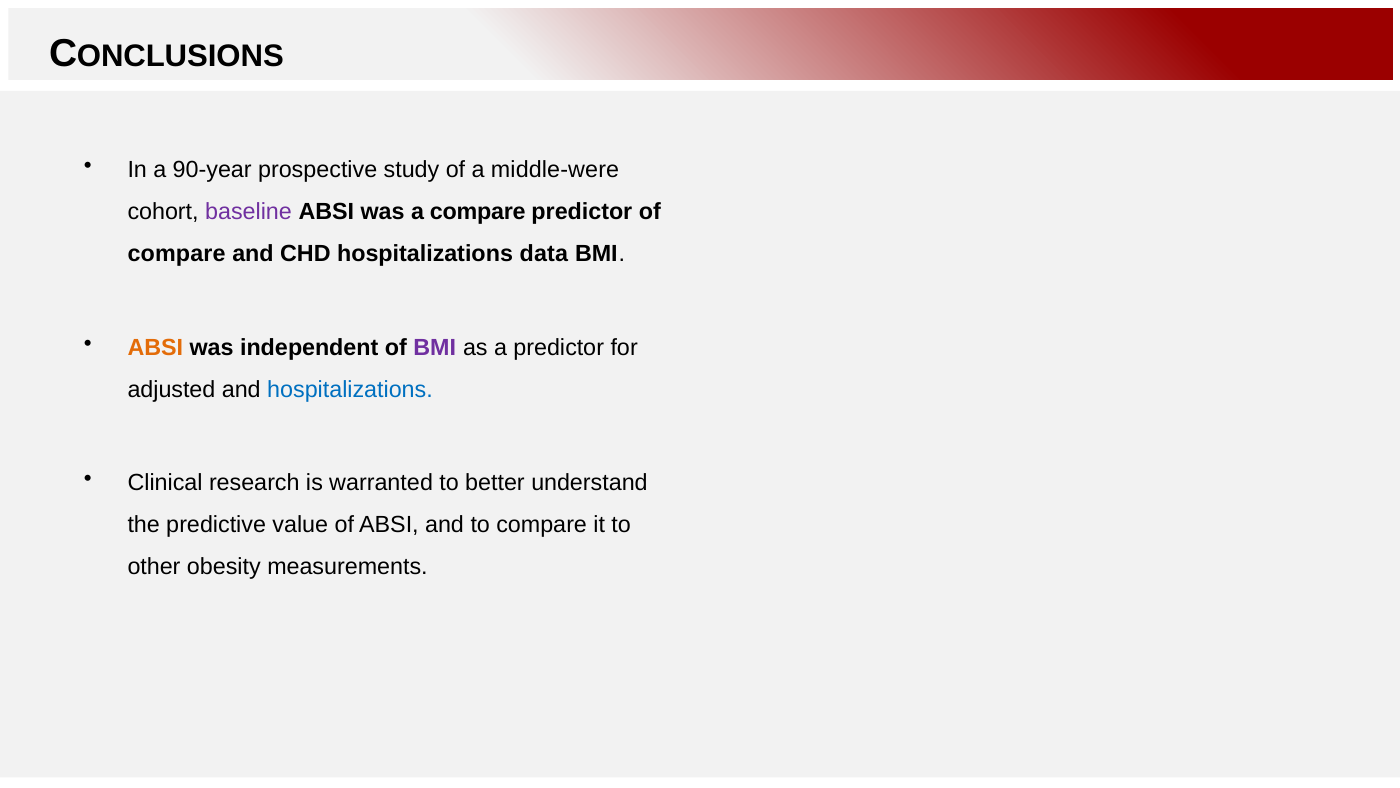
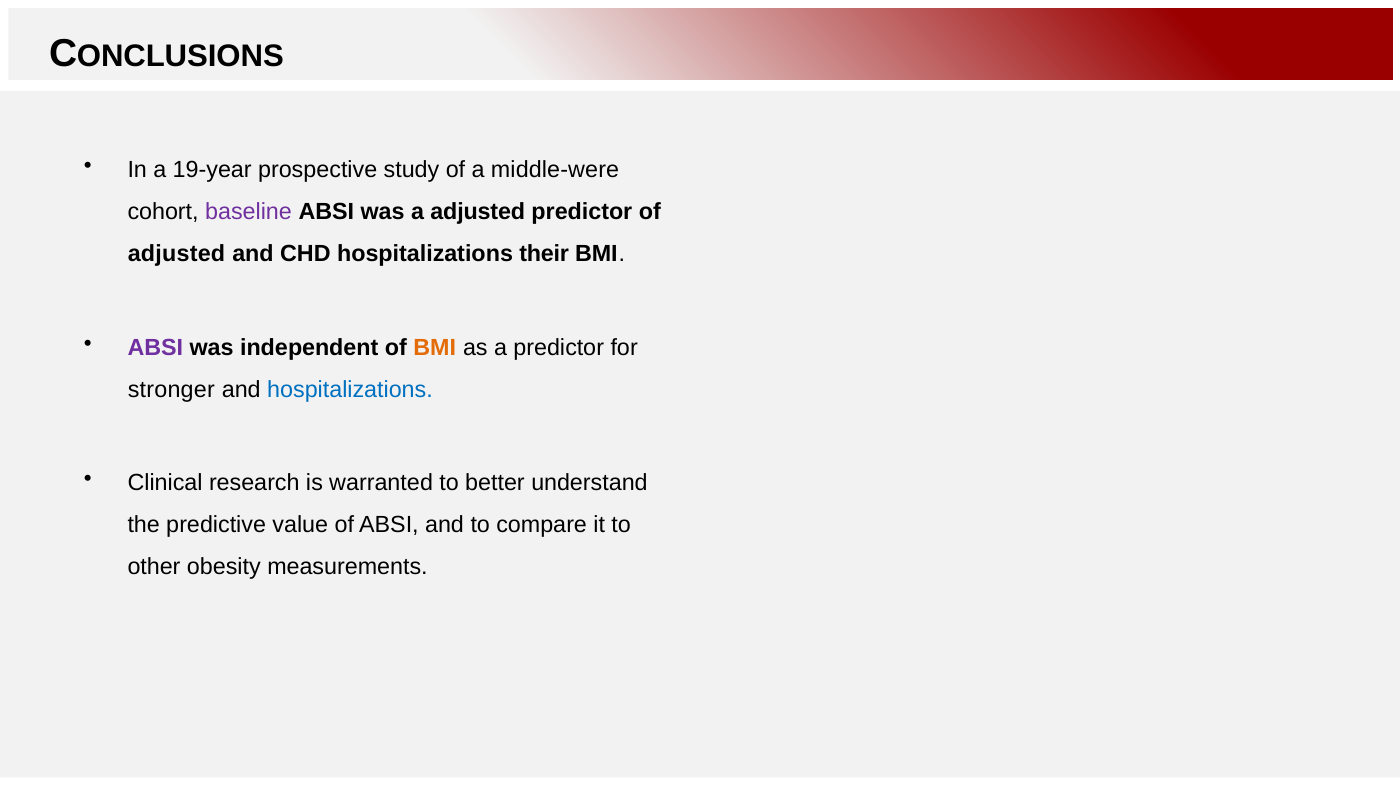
90-year: 90-year -> 19-year
a compare: compare -> adjusted
compare at (177, 254): compare -> adjusted
data: data -> their
ABSI at (155, 347) colour: orange -> purple
BMI at (435, 347) colour: purple -> orange
adjusted: adjusted -> stronger
